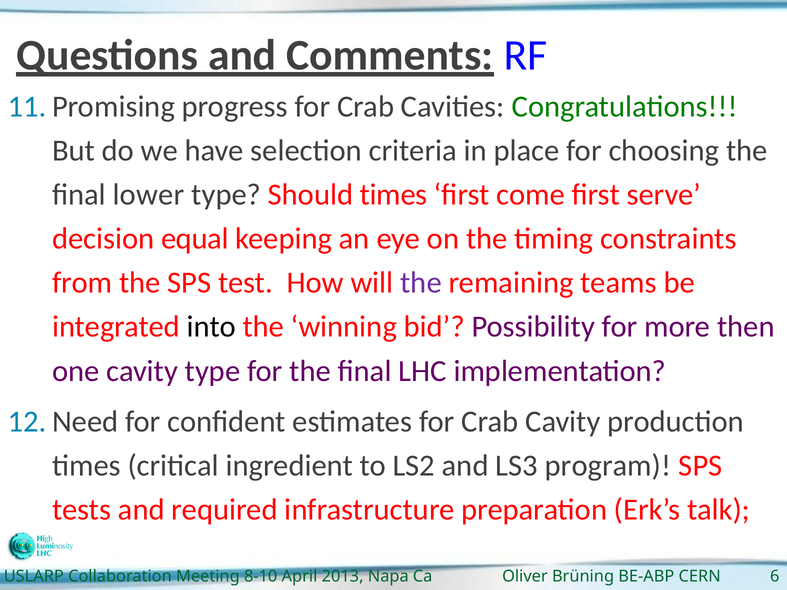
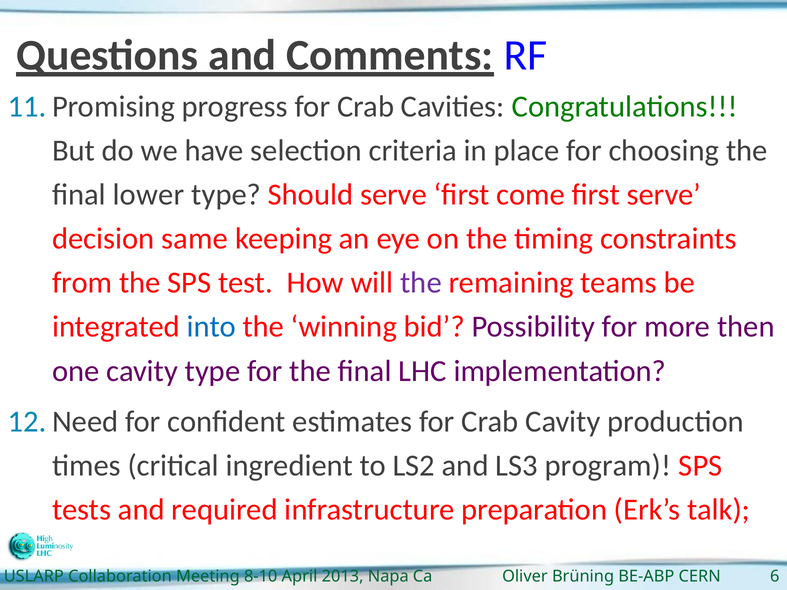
Should times: times -> serve
equal: equal -> same
into colour: black -> blue
